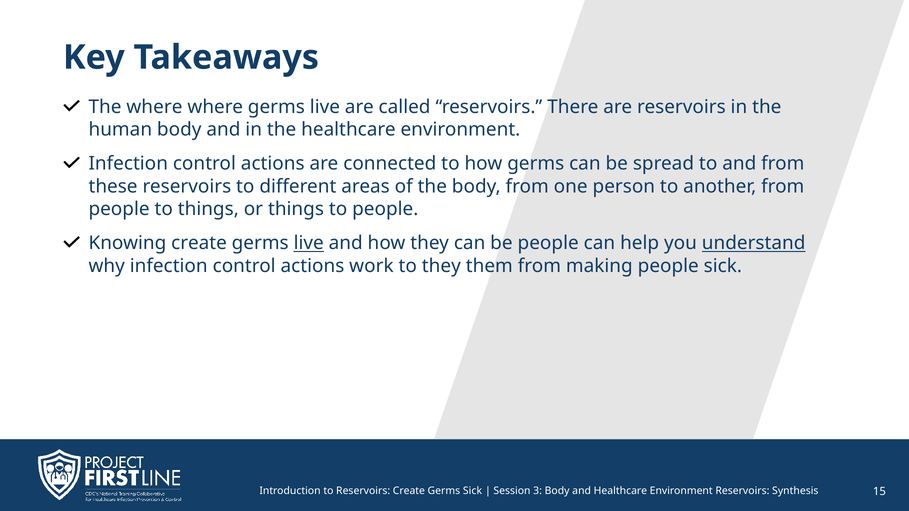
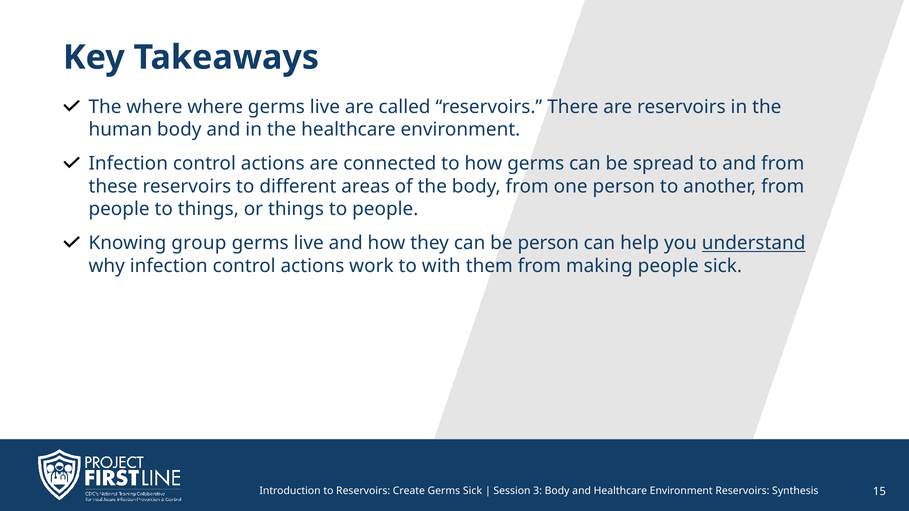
Knowing create: create -> group
live at (309, 243) underline: present -> none
be people: people -> person
to they: they -> with
